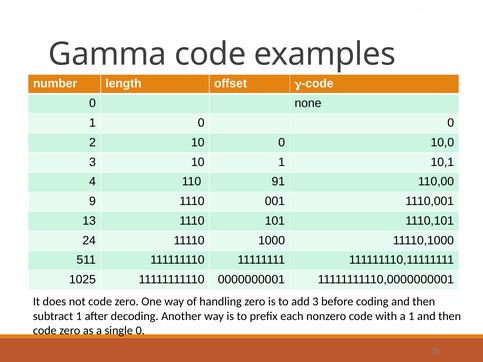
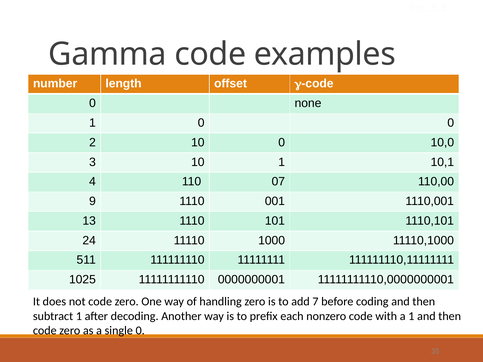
91: 91 -> 07
add 3: 3 -> 7
